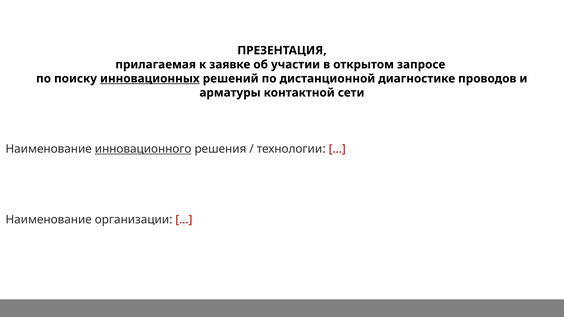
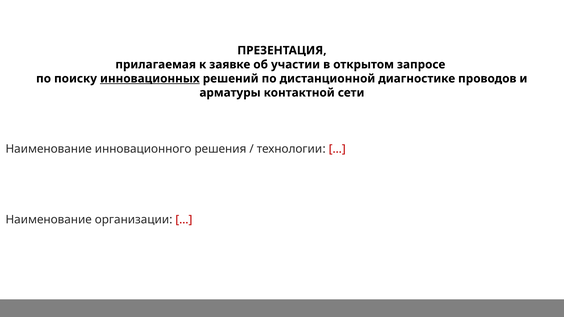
инновационного underline: present -> none
